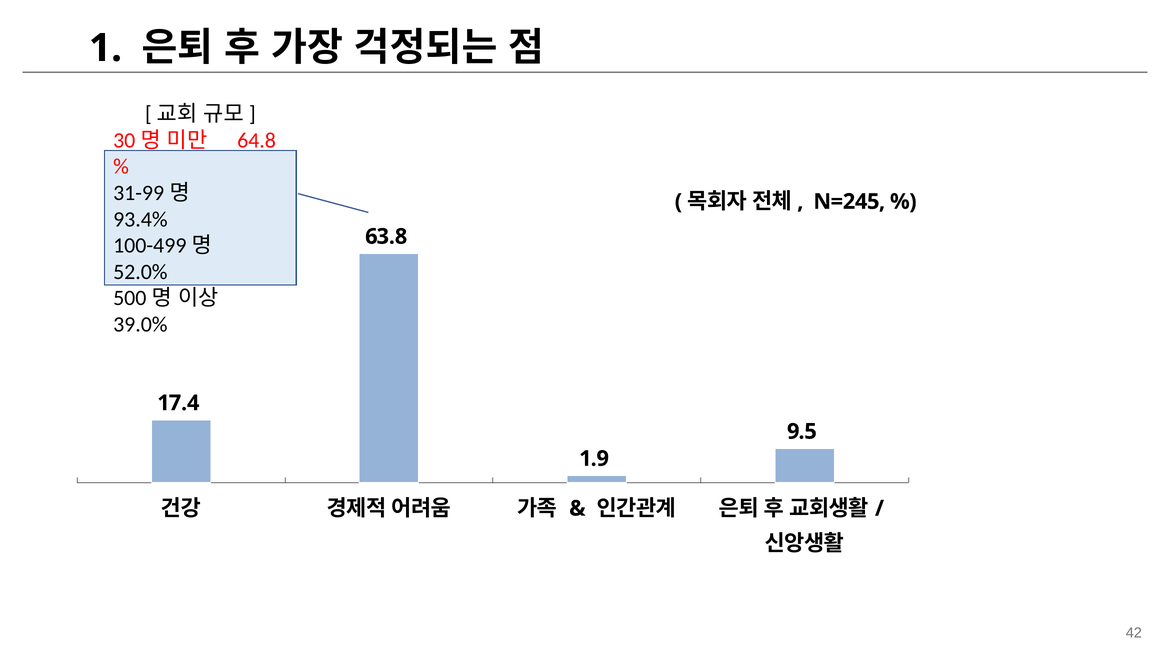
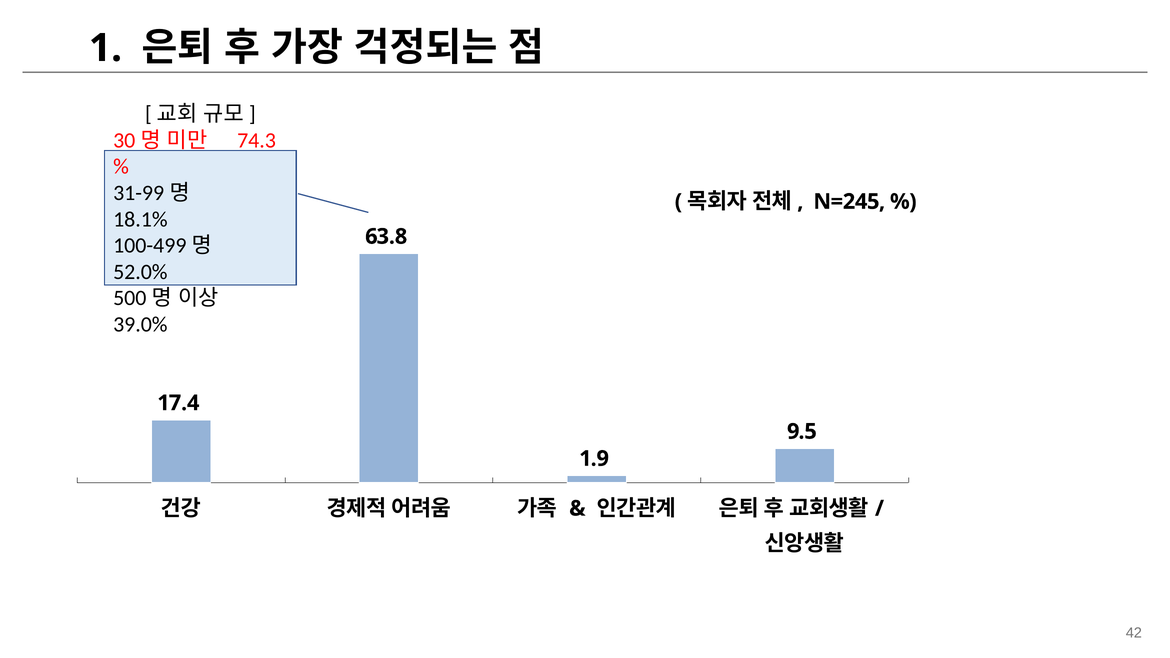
64.8: 64.8 -> 74.3
93.4%: 93.4% -> 18.1%
